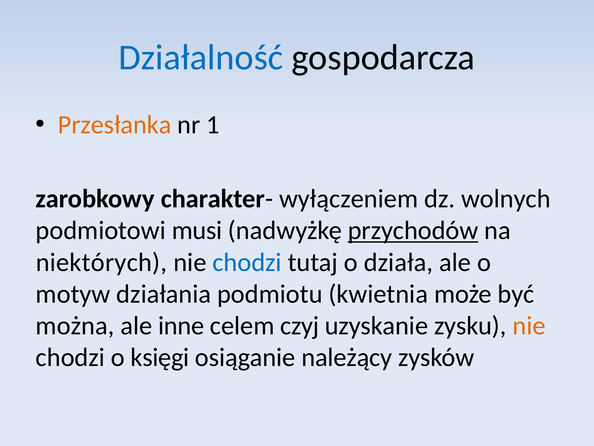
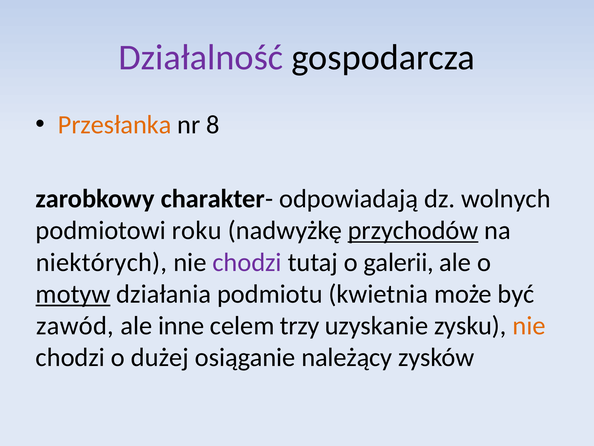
Działalność colour: blue -> purple
1: 1 -> 8
wyłączeniem: wyłączeniem -> odpowiadają
musi: musi -> roku
chodzi at (247, 262) colour: blue -> purple
działa: działa -> galerii
motyw underline: none -> present
można: można -> zawód
czyj: czyj -> trzy
księgi: księgi -> dużej
